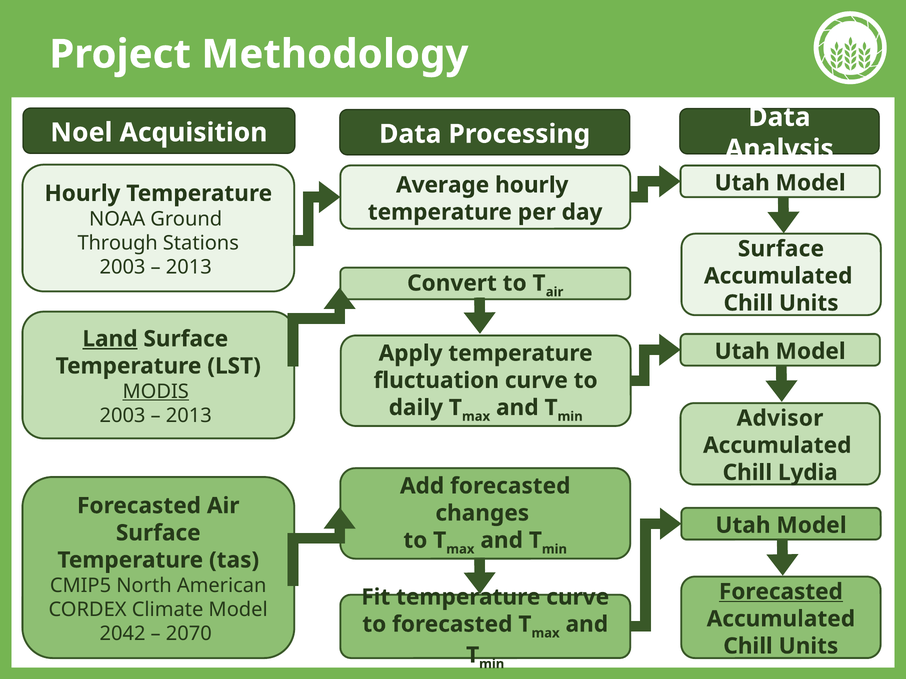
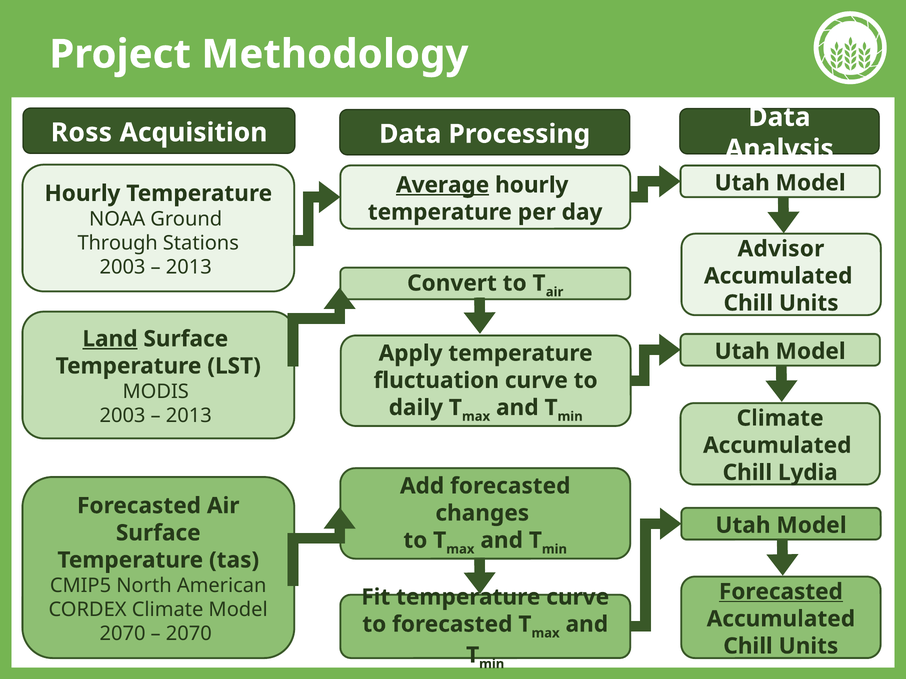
Noel: Noel -> Ross
Average underline: none -> present
Surface at (781, 249): Surface -> Advisor
MODIS underline: present -> none
Advisor at (780, 419): Advisor -> Climate
2042 at (123, 634): 2042 -> 2070
